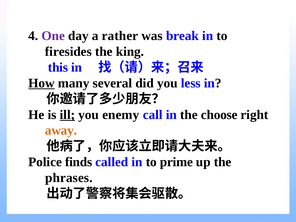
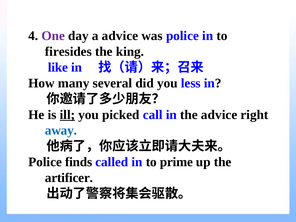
a rather: rather -> advice
was break: break -> police
this: this -> like
How underline: present -> none
enemy: enemy -> picked
the choose: choose -> advice
away colour: orange -> blue
phrases: phrases -> artificer
